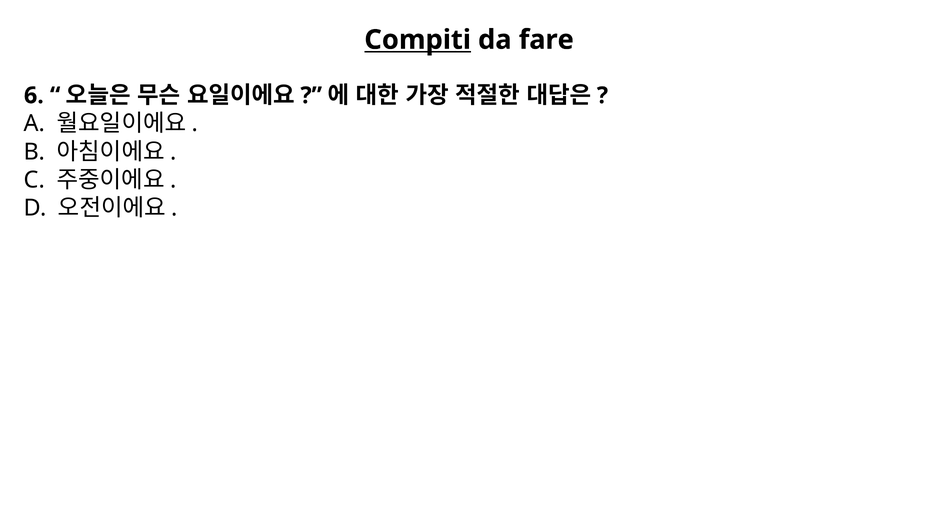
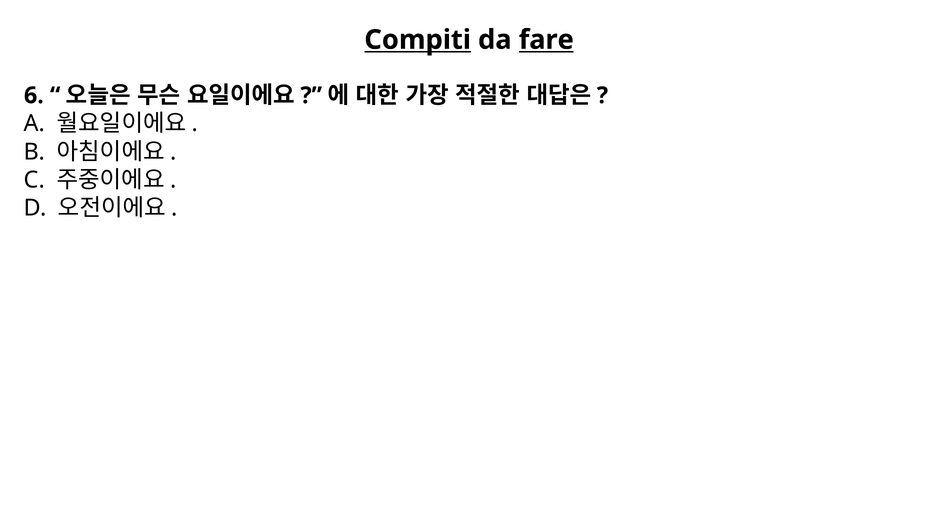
fare underline: none -> present
